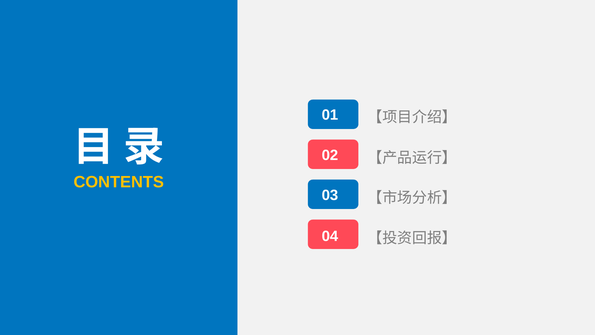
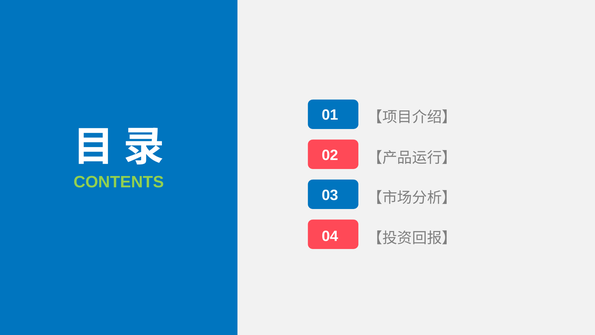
CONTENTS colour: yellow -> light green
